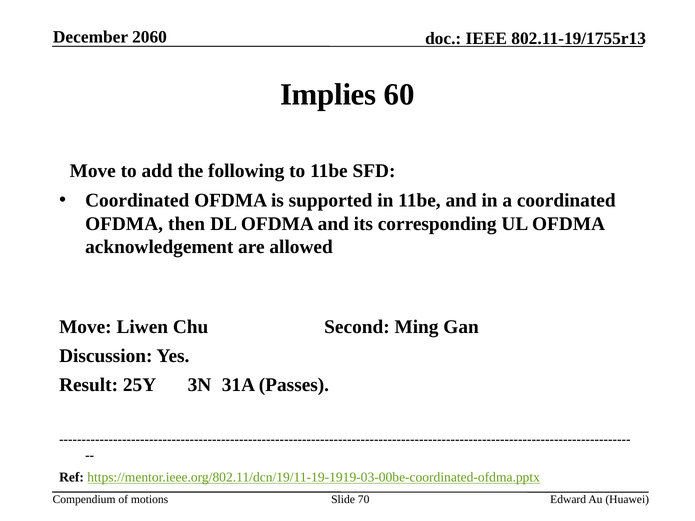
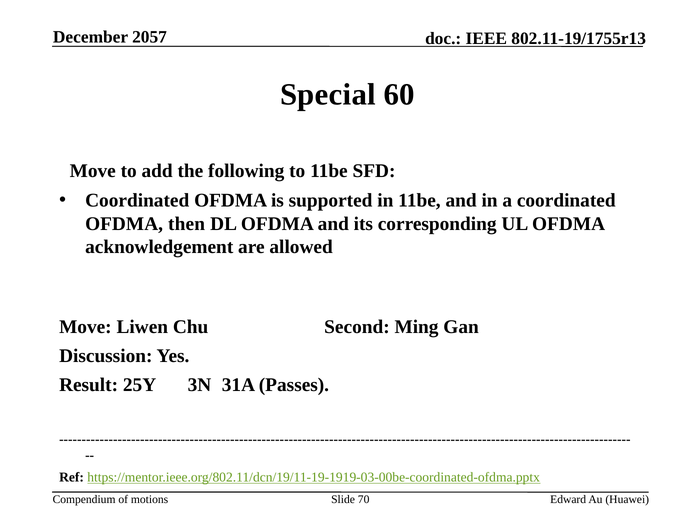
2060: 2060 -> 2057
Implies: Implies -> Special
